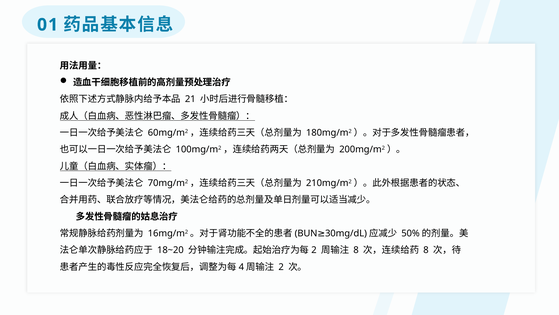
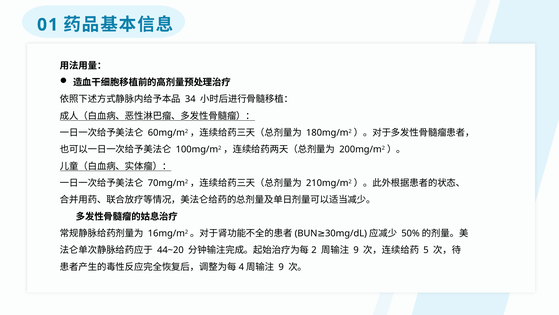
21: 21 -> 34
18~20: 18~20 -> 44~20
8 at (356, 250): 8 -> 9
8 at (426, 250): 8 -> 5
2 at (281, 267): 2 -> 9
